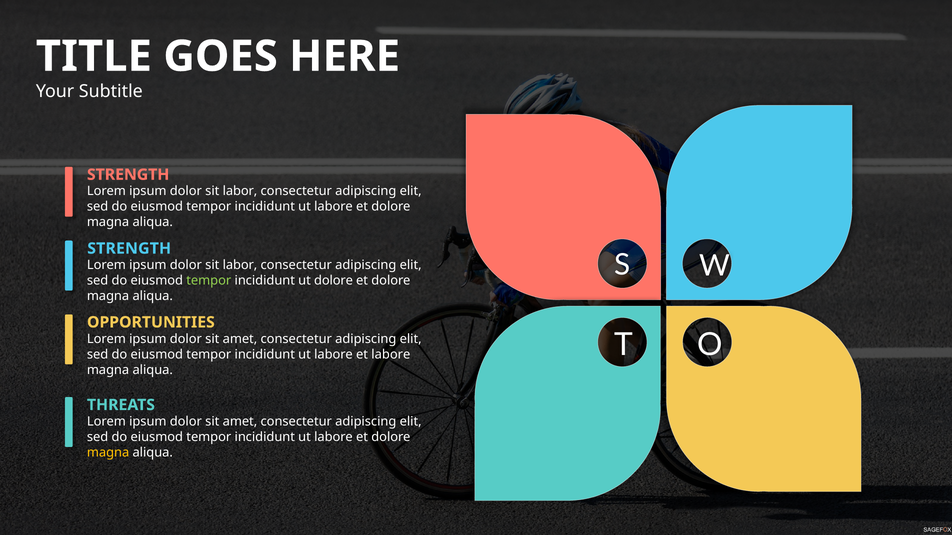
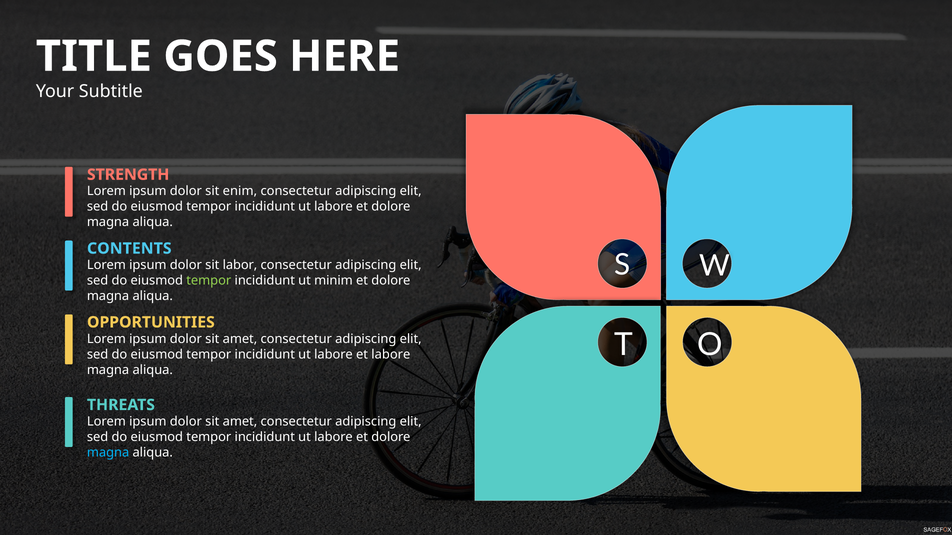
labor at (240, 191): labor -> enim
STRENGTH at (129, 249): STRENGTH -> CONTENTS
ut dolore: dolore -> minim
magna at (108, 453) colour: yellow -> light blue
